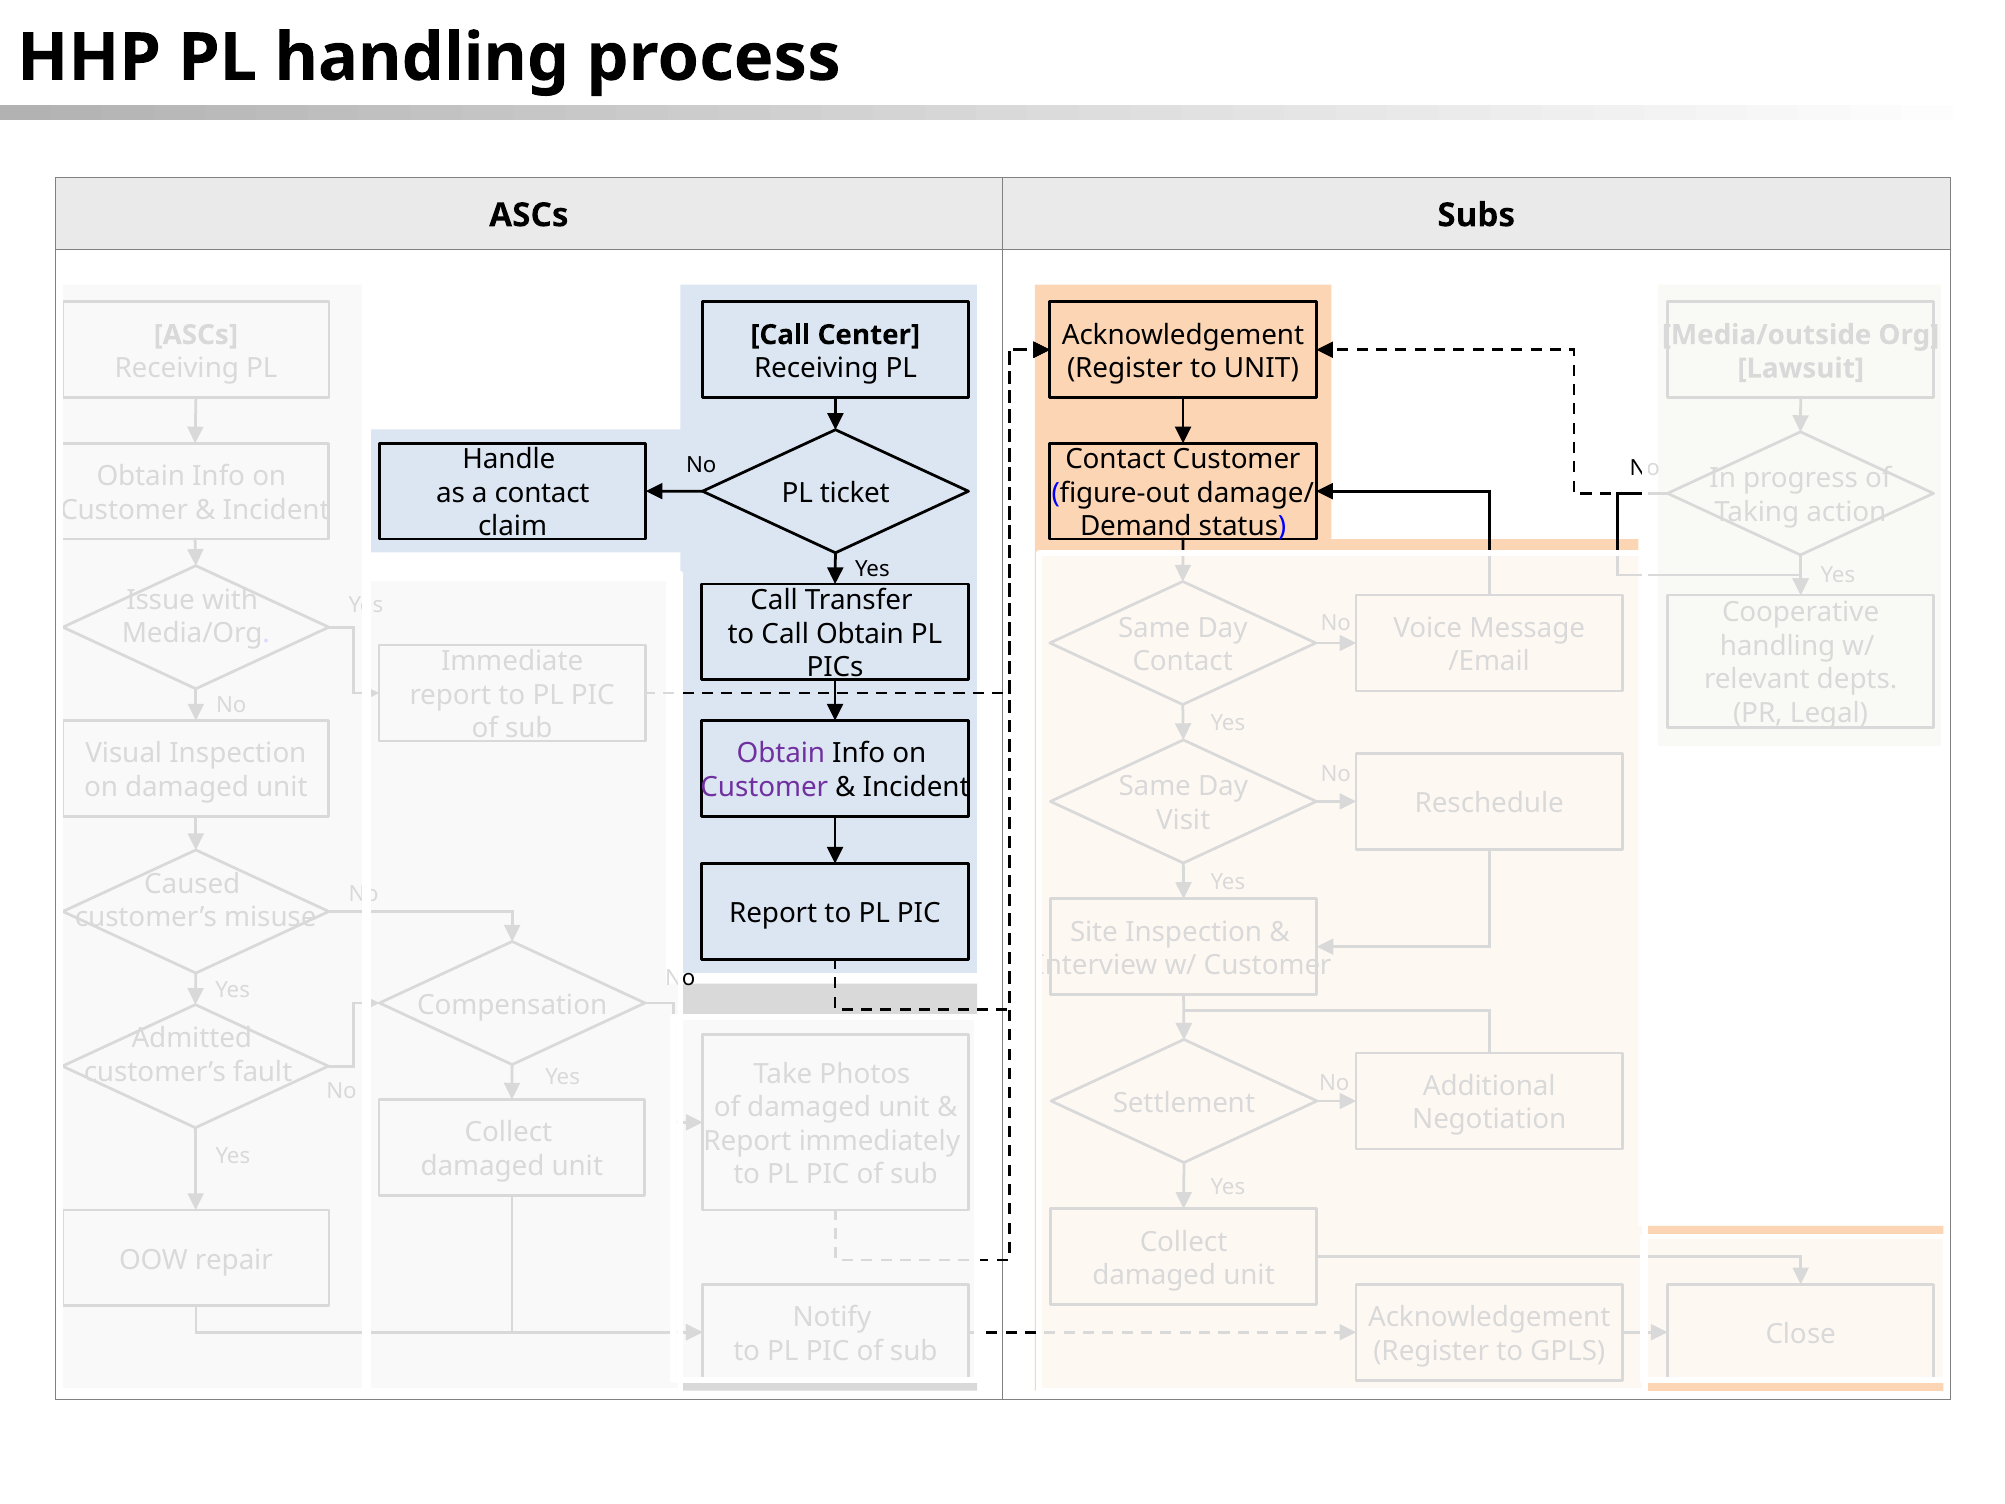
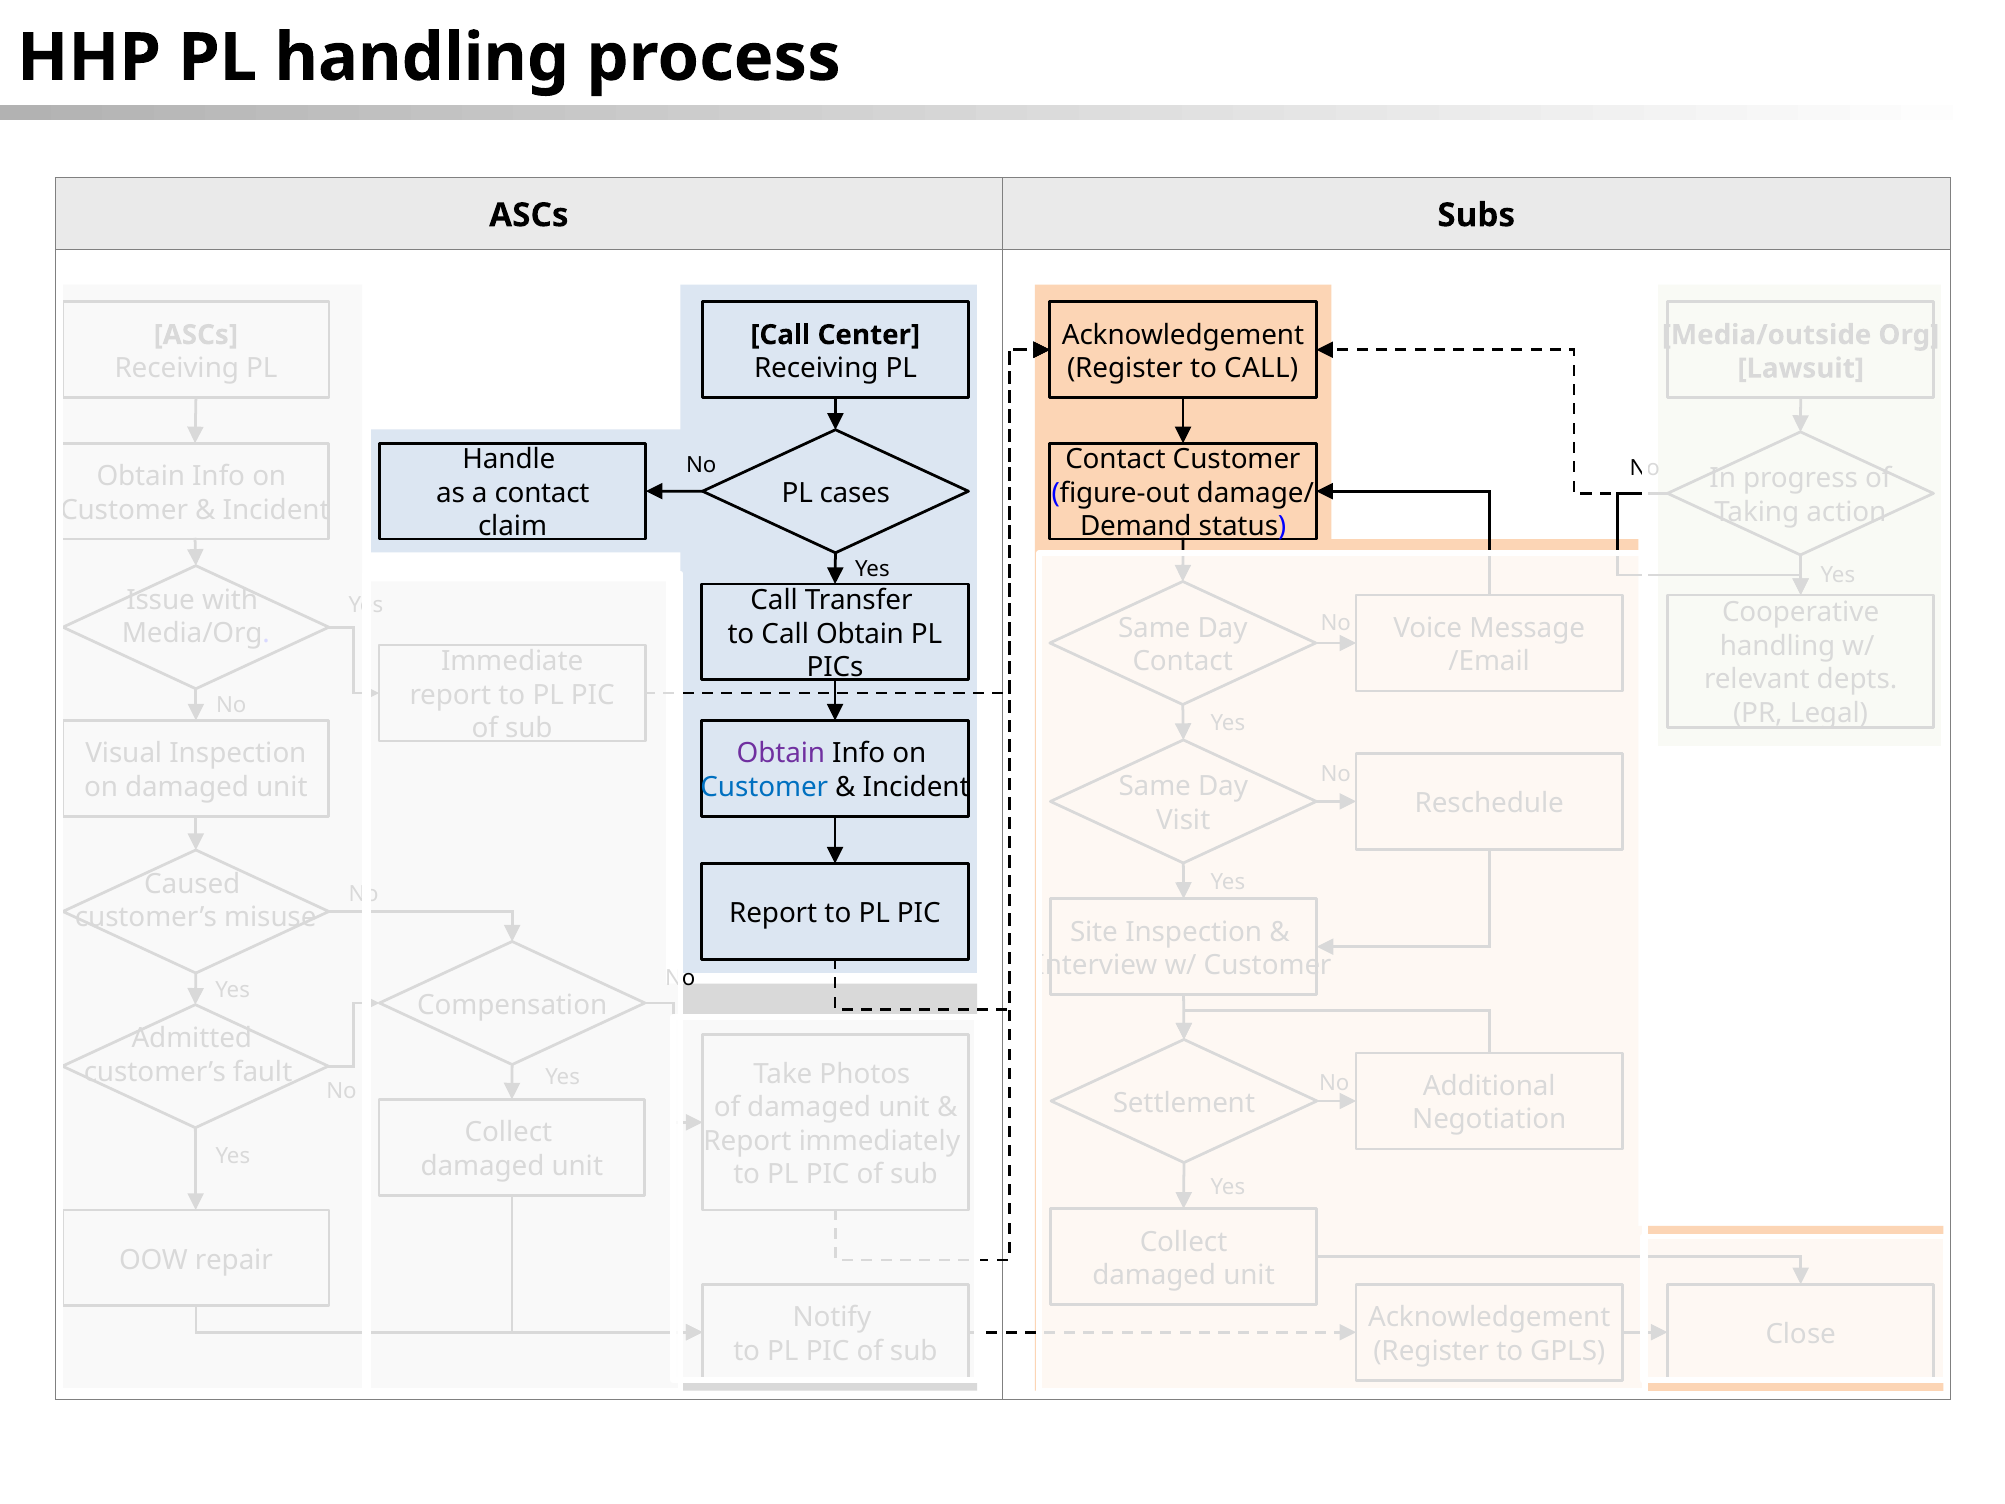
Register to UNIT: UNIT -> CALL
ticket: ticket -> cases
Customer at (764, 787) colour: purple -> blue
